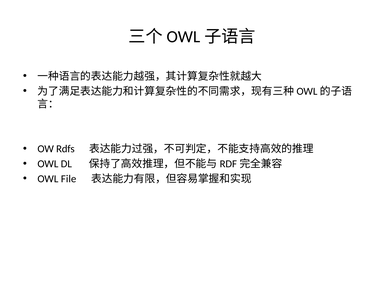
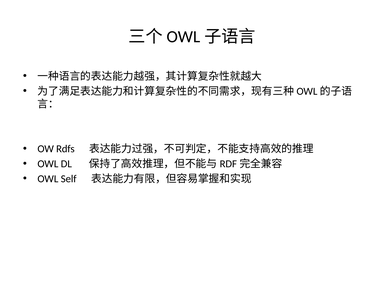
File: File -> Self
